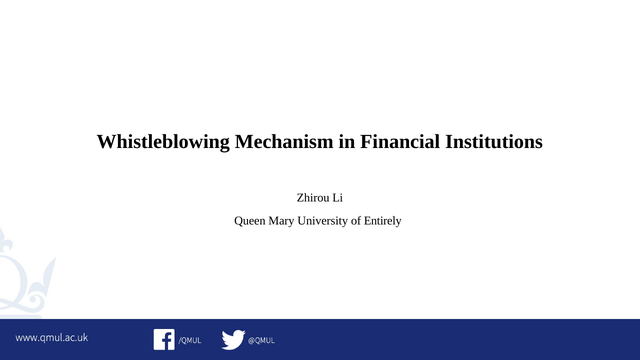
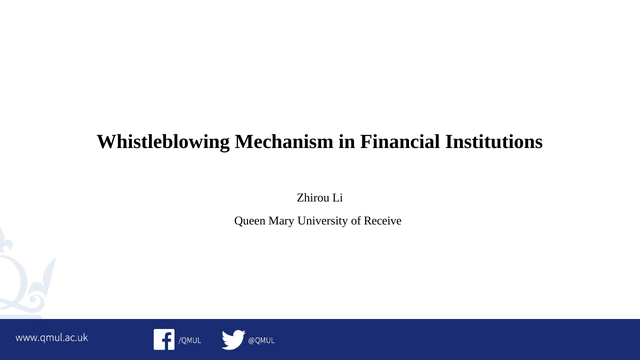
Entirely: Entirely -> Receive
